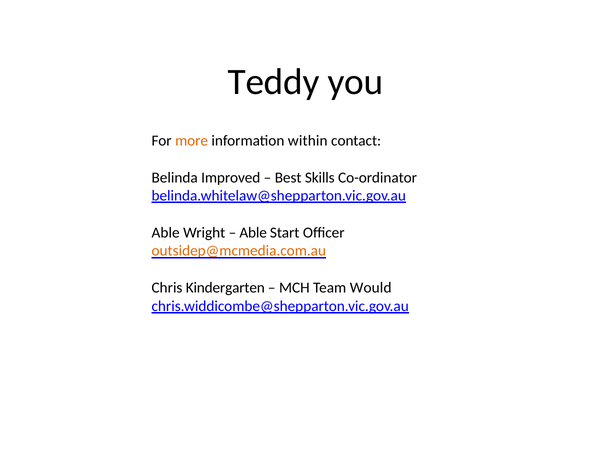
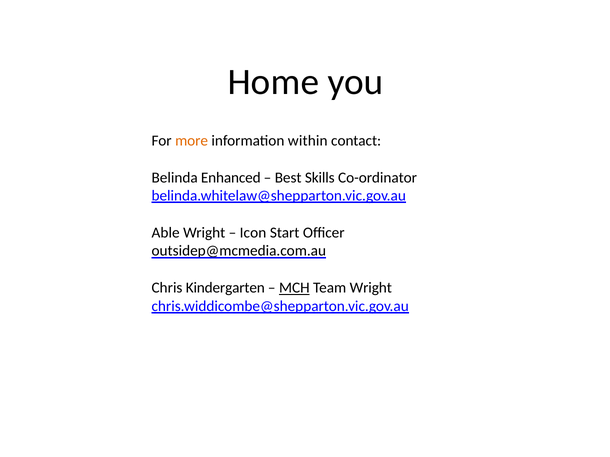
Teddy: Teddy -> Home
Improved: Improved -> Enhanced
Able at (253, 233): Able -> Icon
outsidep@mcmedia.com.au colour: orange -> black
MCH underline: none -> present
Team Would: Would -> Wright
